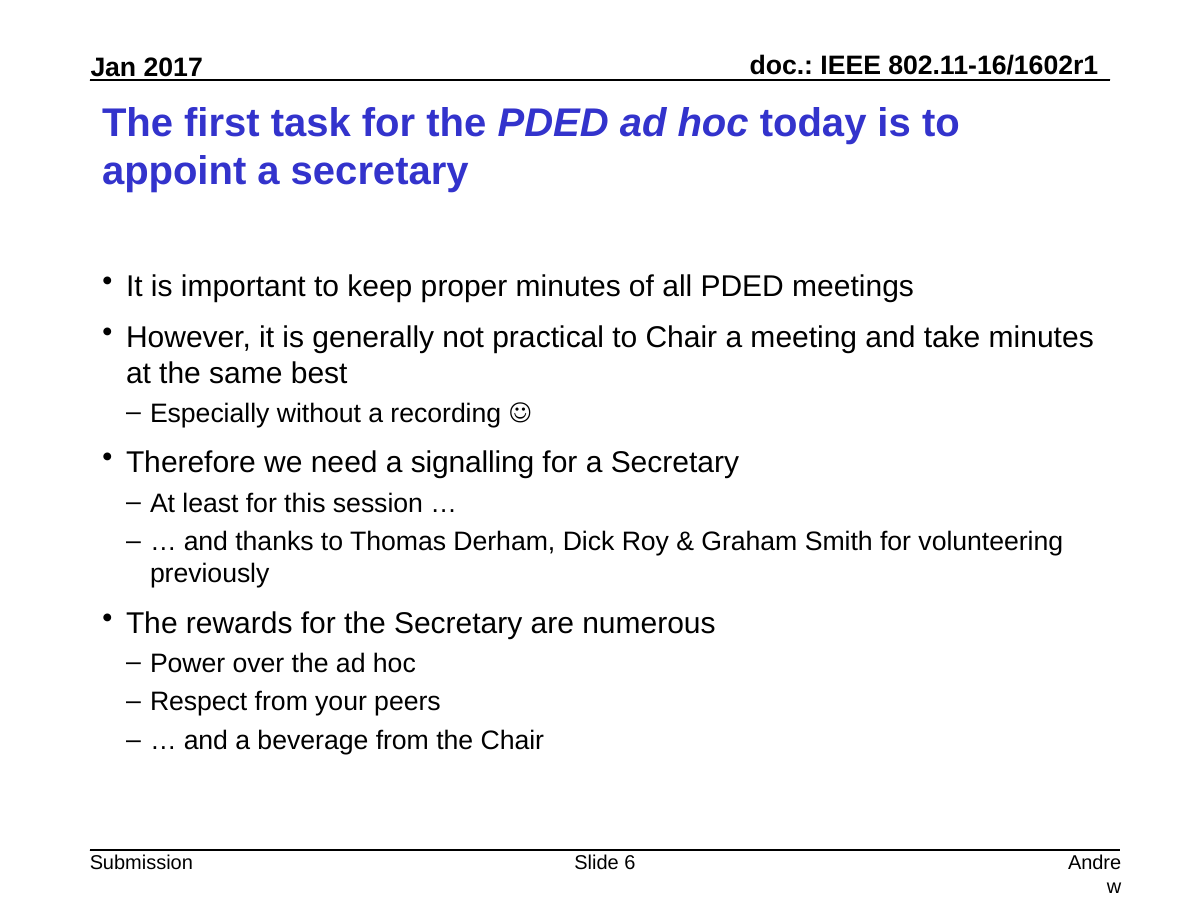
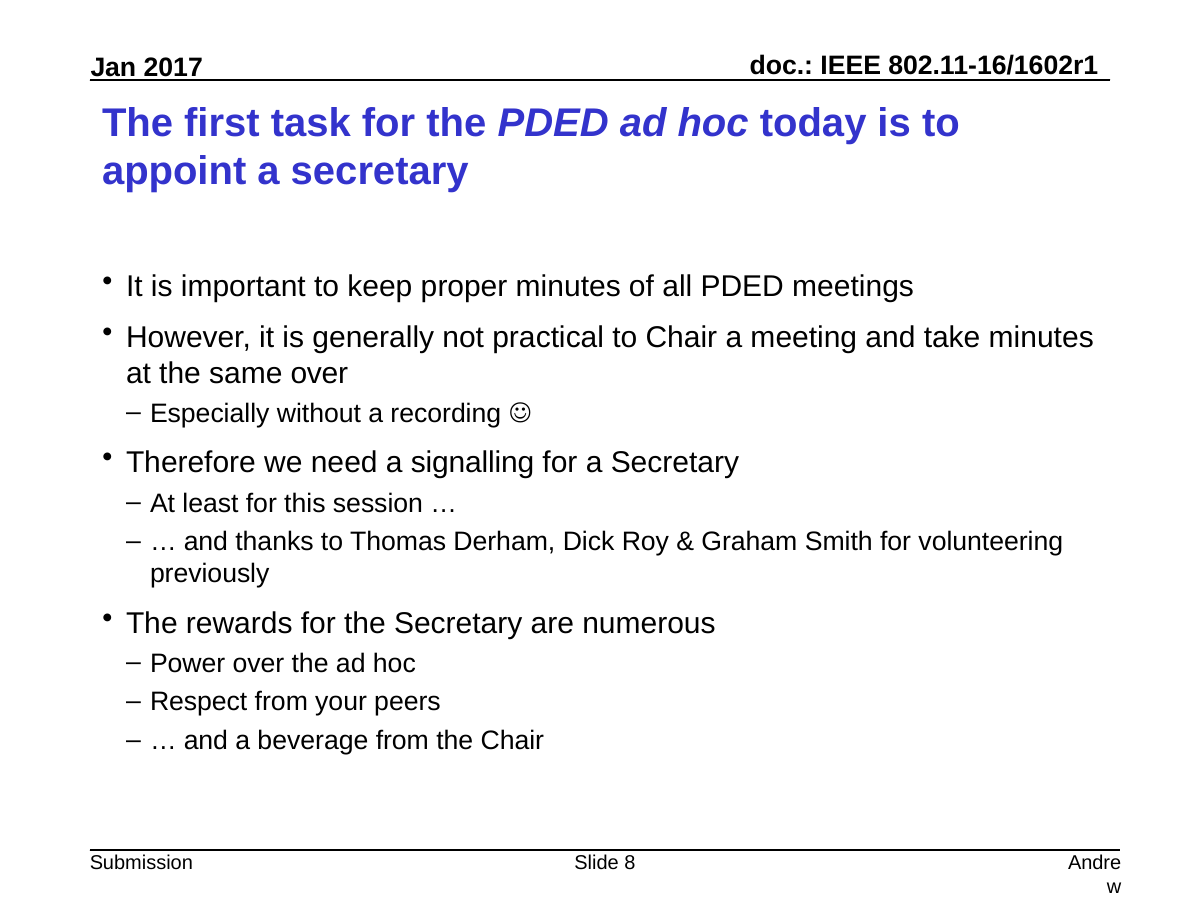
same best: best -> over
6: 6 -> 8
